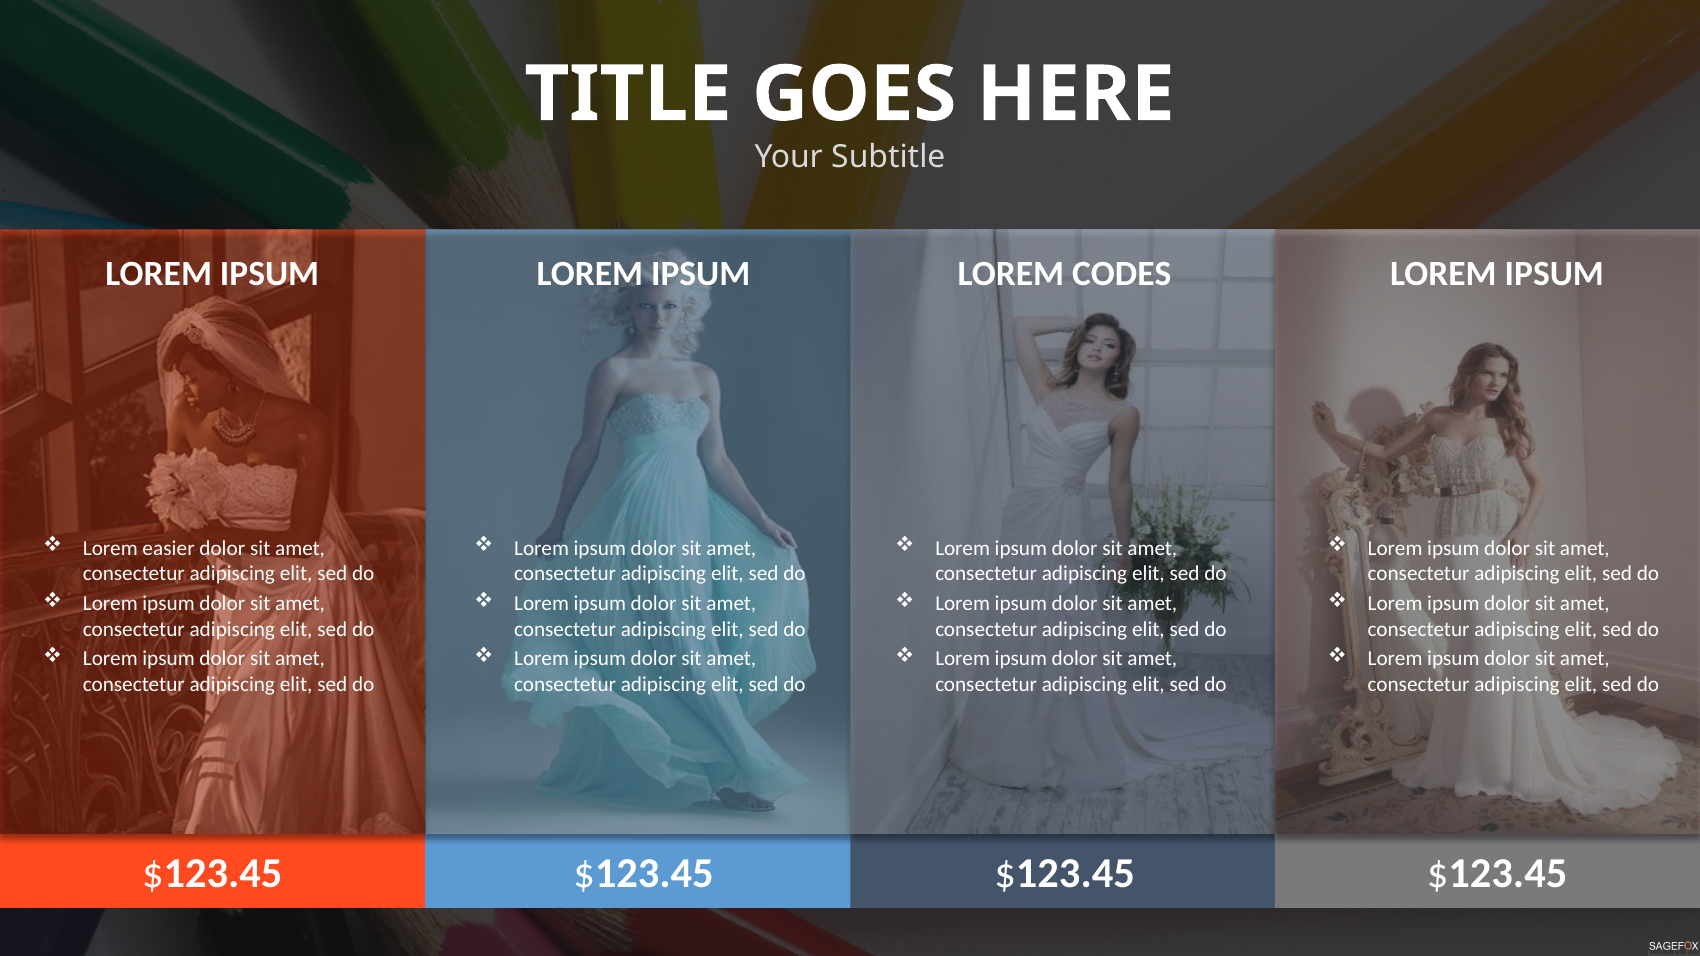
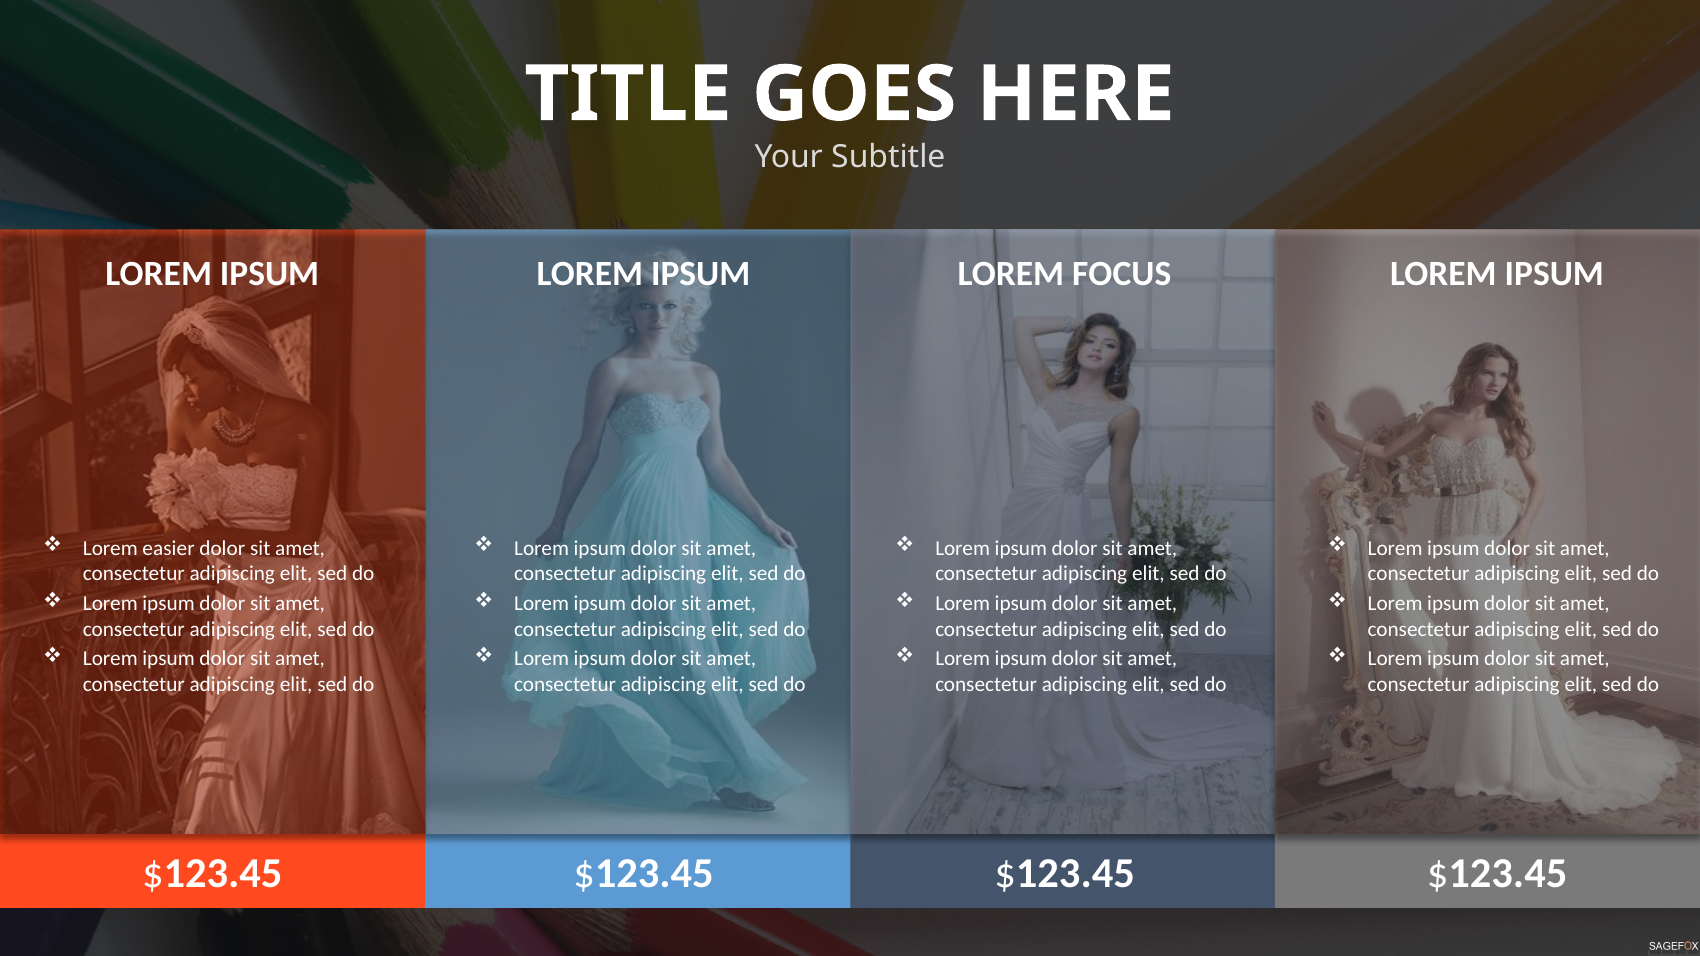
CODES: CODES -> FOCUS
